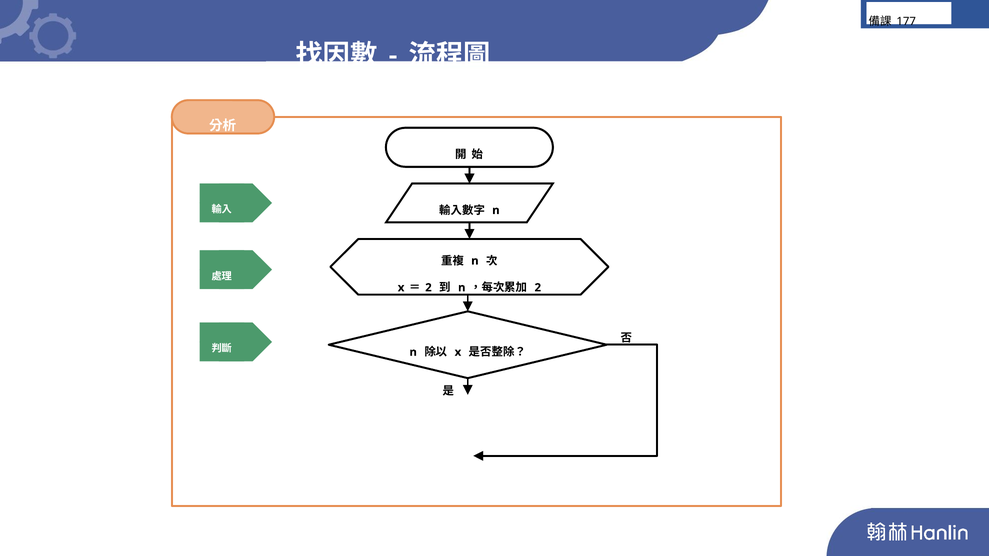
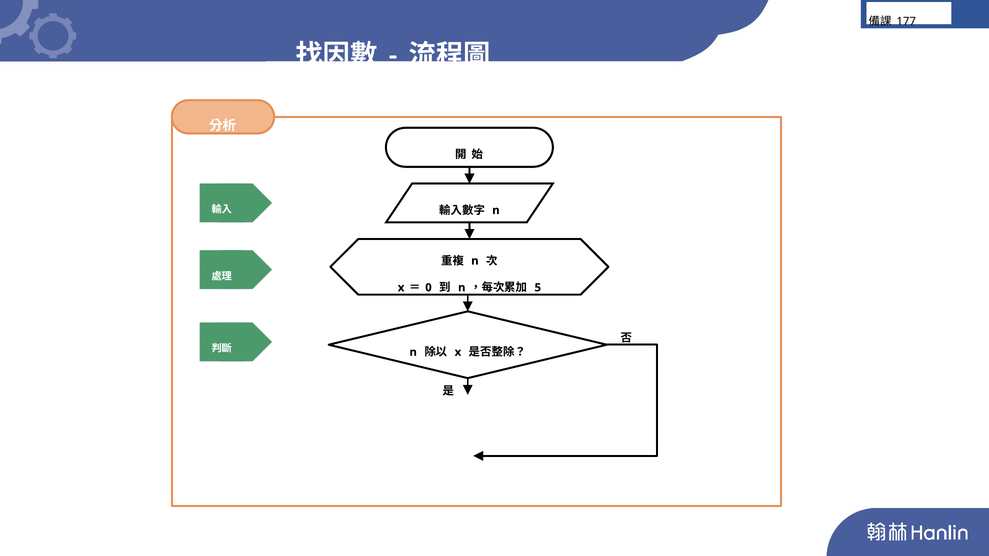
2 at (428, 288): 2 -> 0
2 at (538, 288): 2 -> 5
